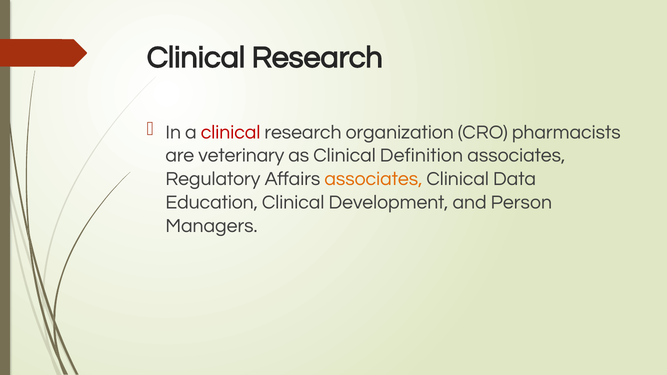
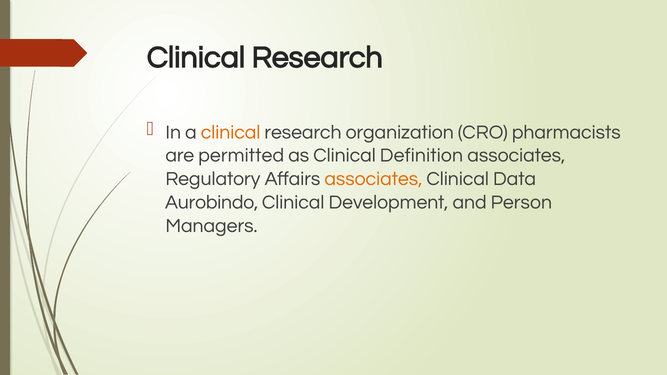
clinical at (231, 132) colour: red -> orange
veterinary: veterinary -> permitted
Education: Education -> Aurobindo
